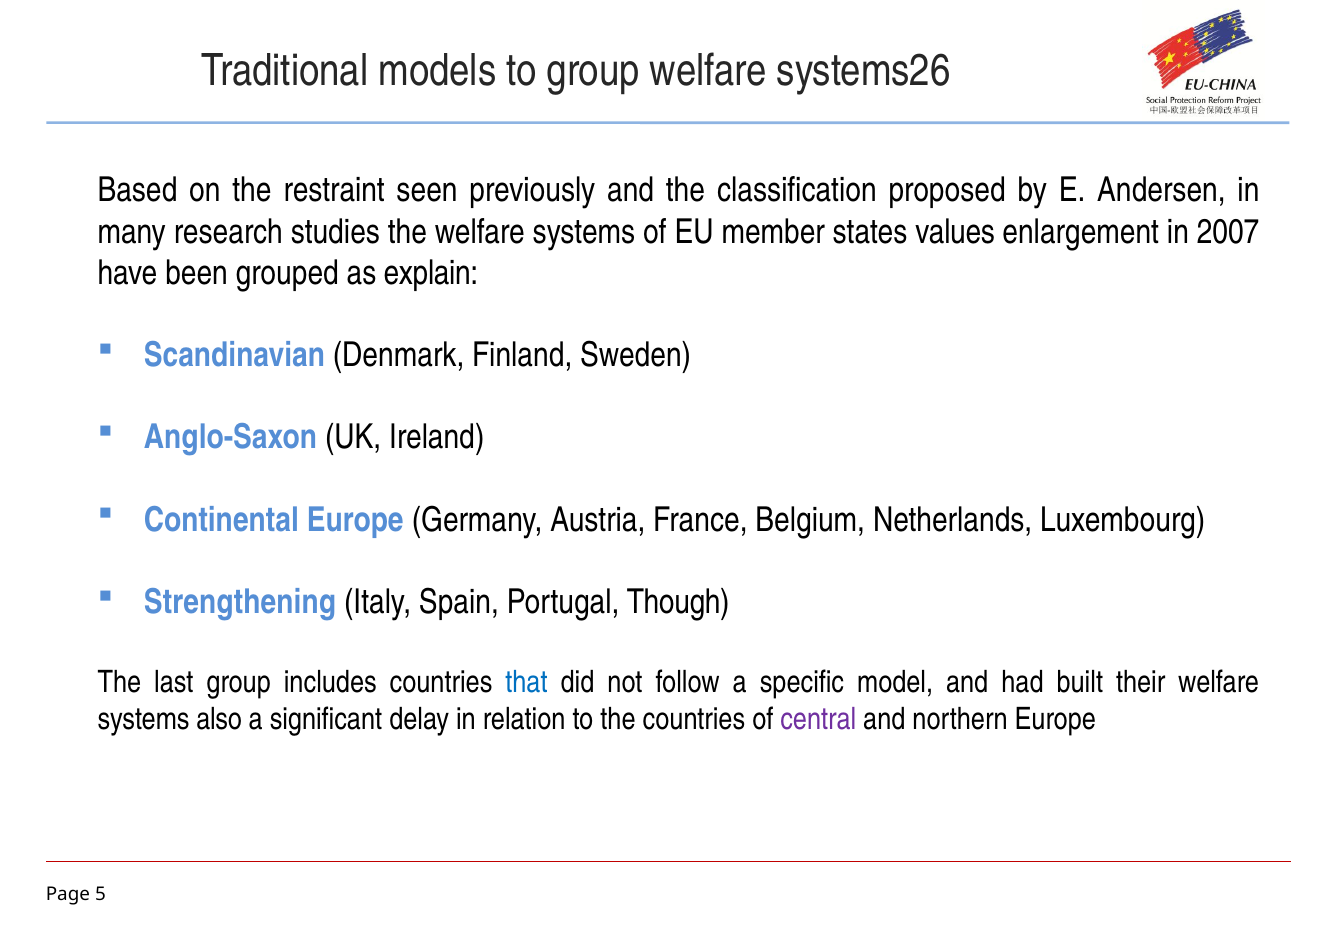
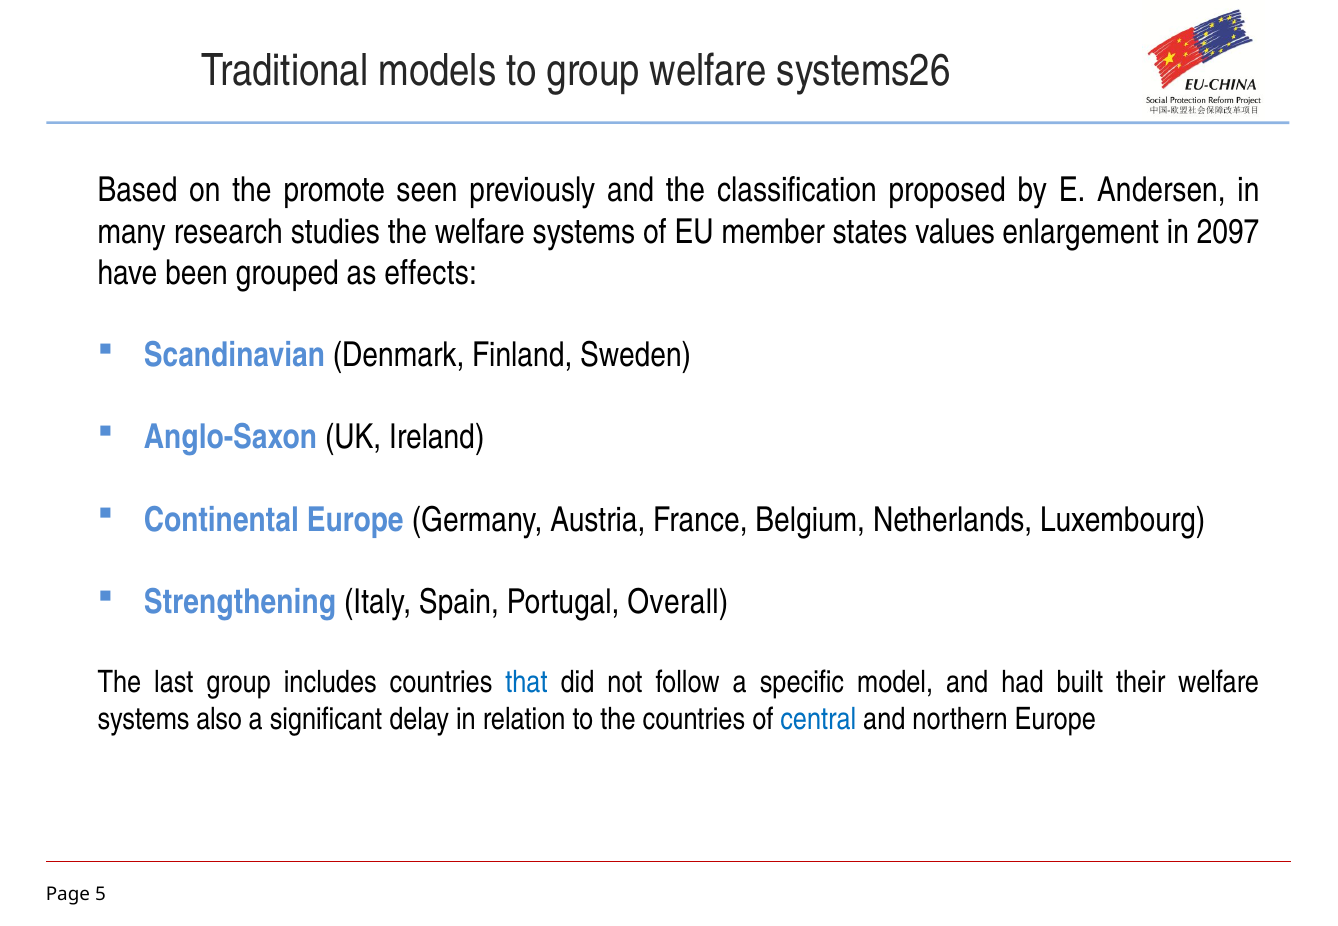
restraint: restraint -> promote
2007: 2007 -> 2097
explain: explain -> effects
Though: Though -> Overall
central colour: purple -> blue
